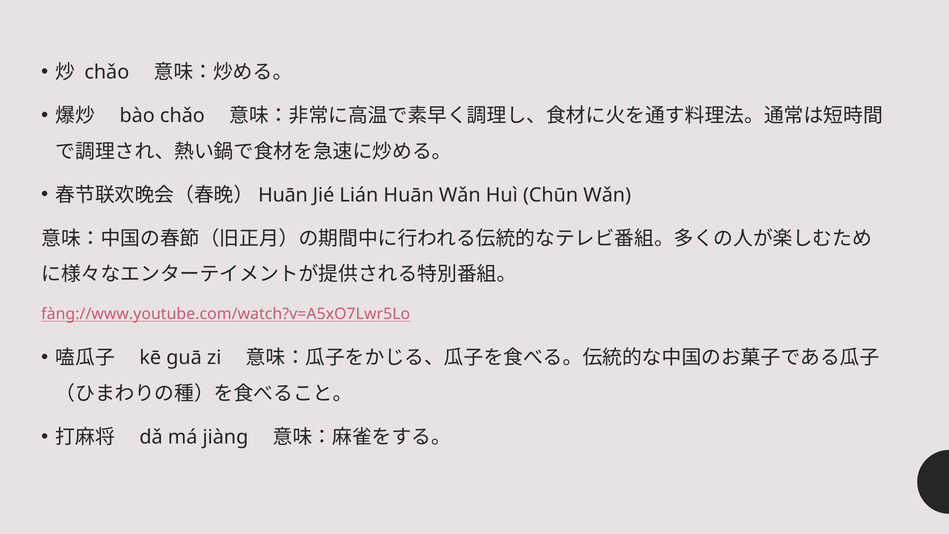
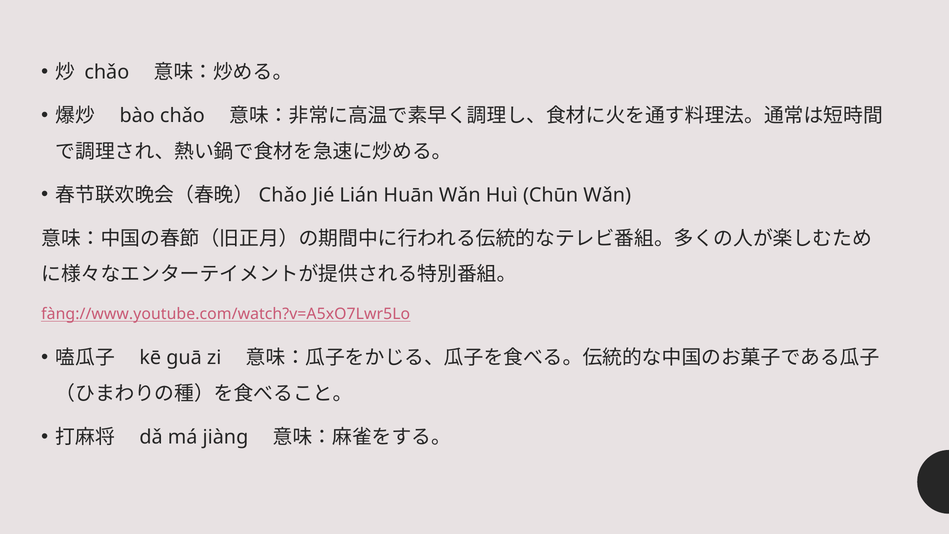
Huān at (283, 195): Huān -> Chǎo
